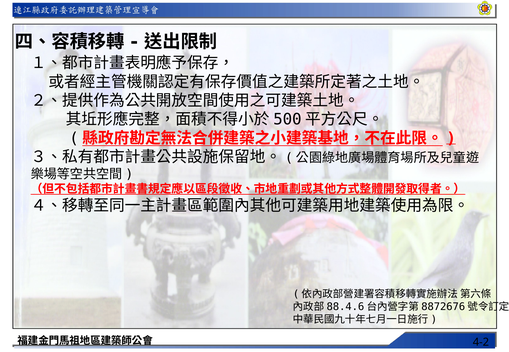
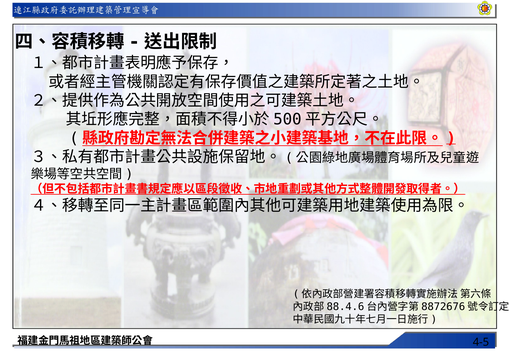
4-2: 4-2 -> 4-5
